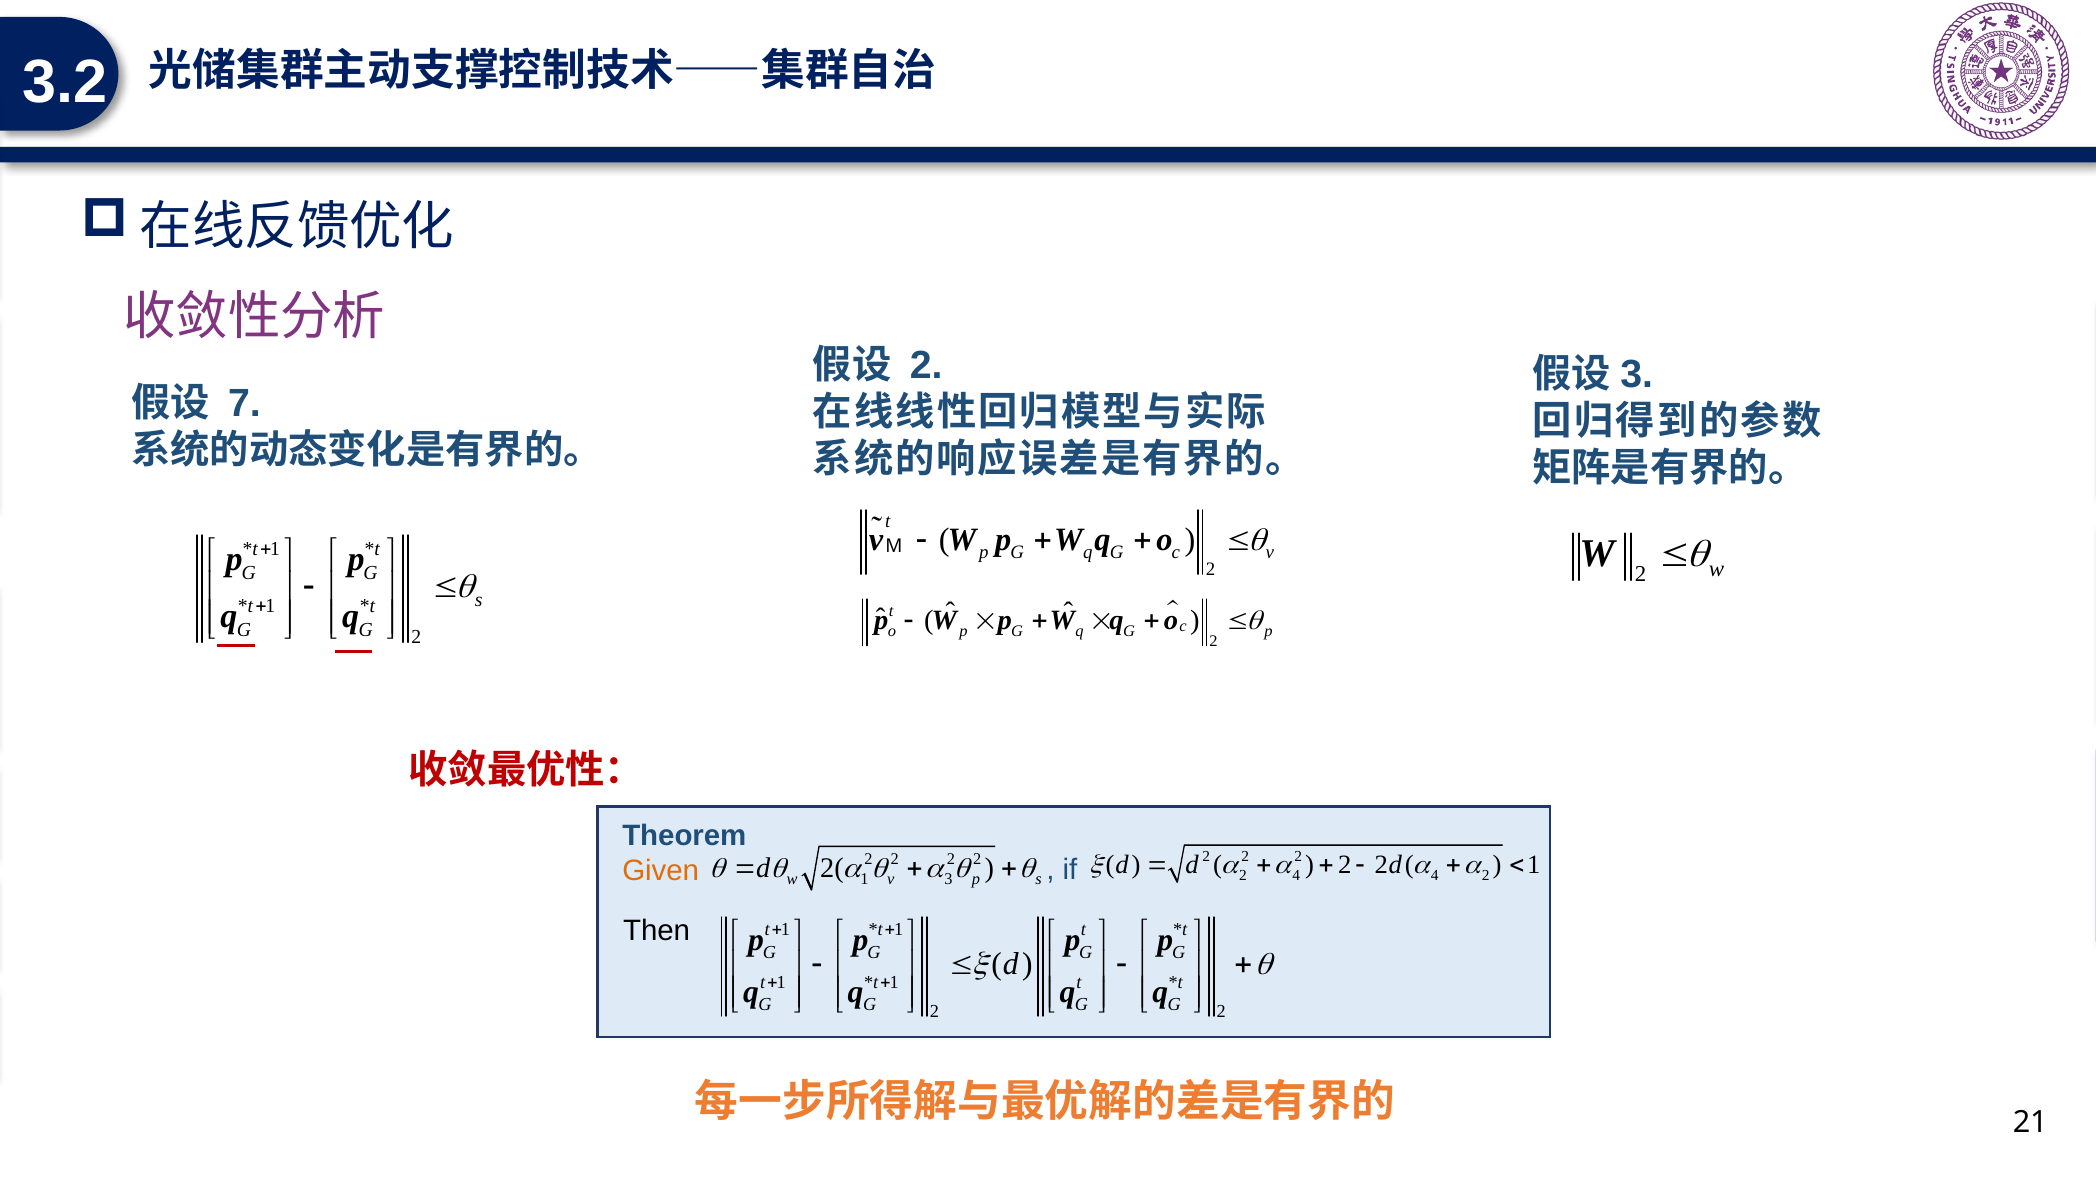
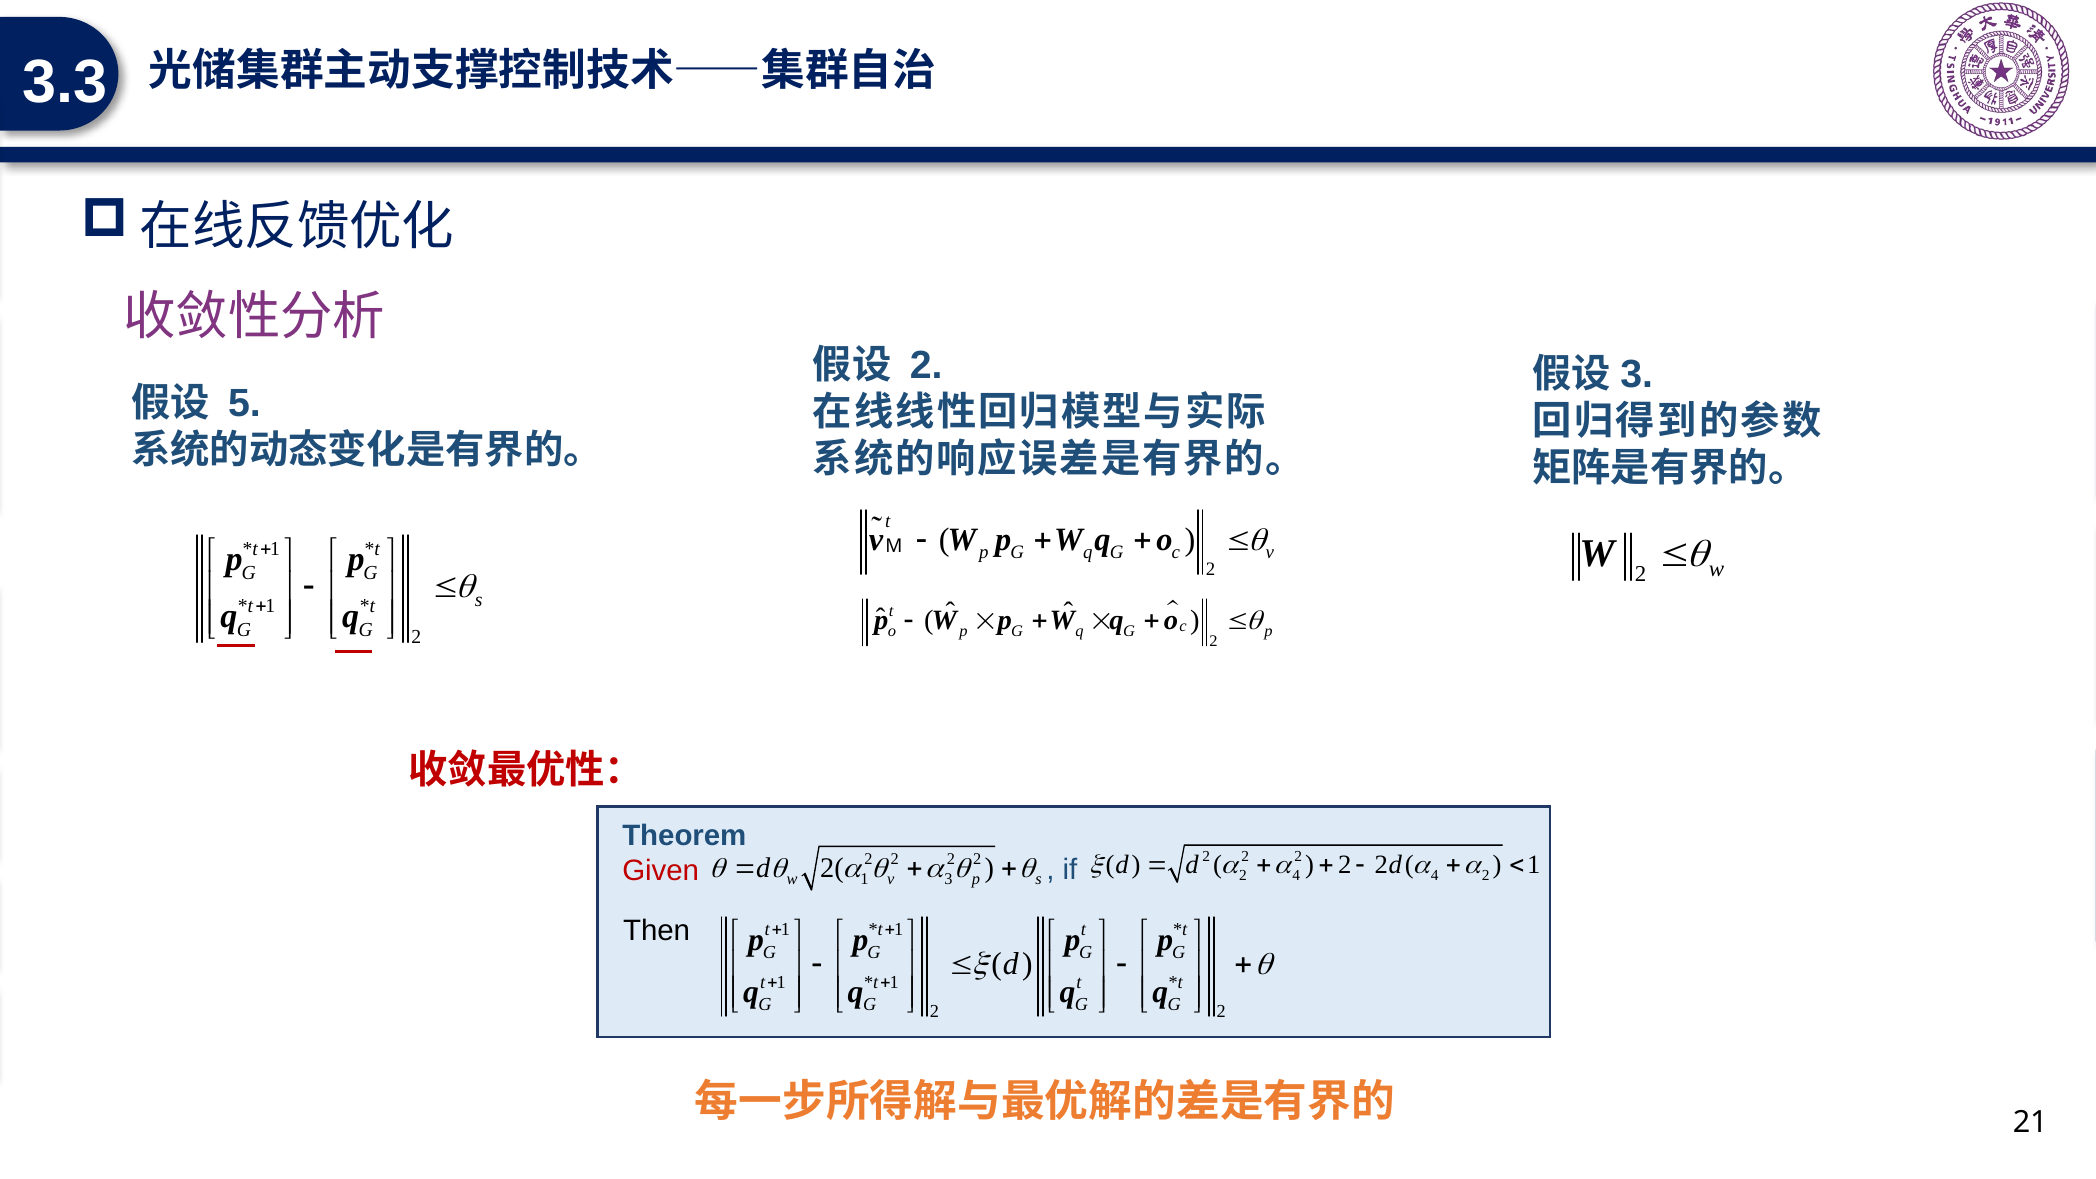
3.2: 3.2 -> 3.3
7: 7 -> 5
Given colour: orange -> red
